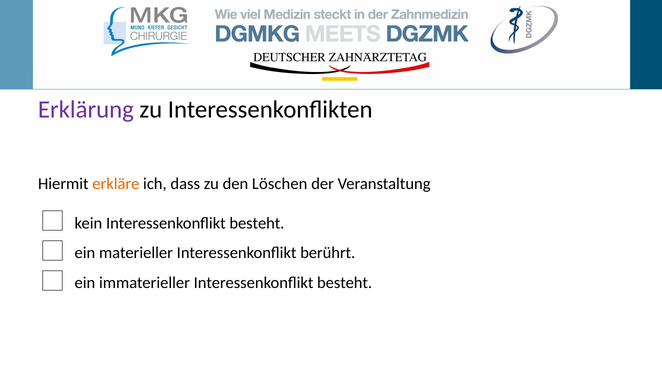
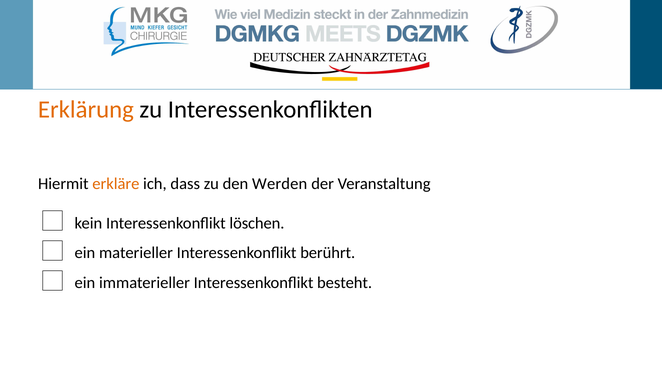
Erklärung colour: purple -> orange
Löschen: Löschen -> Werden
kein Interessenkonflikt besteht: besteht -> löschen
